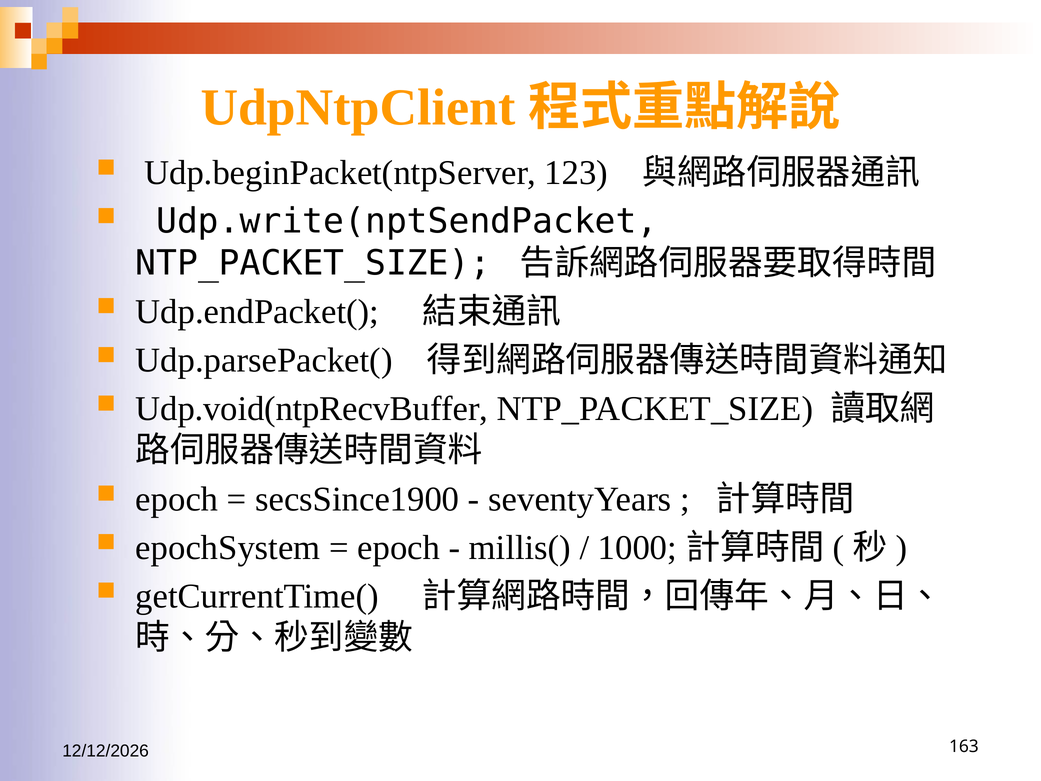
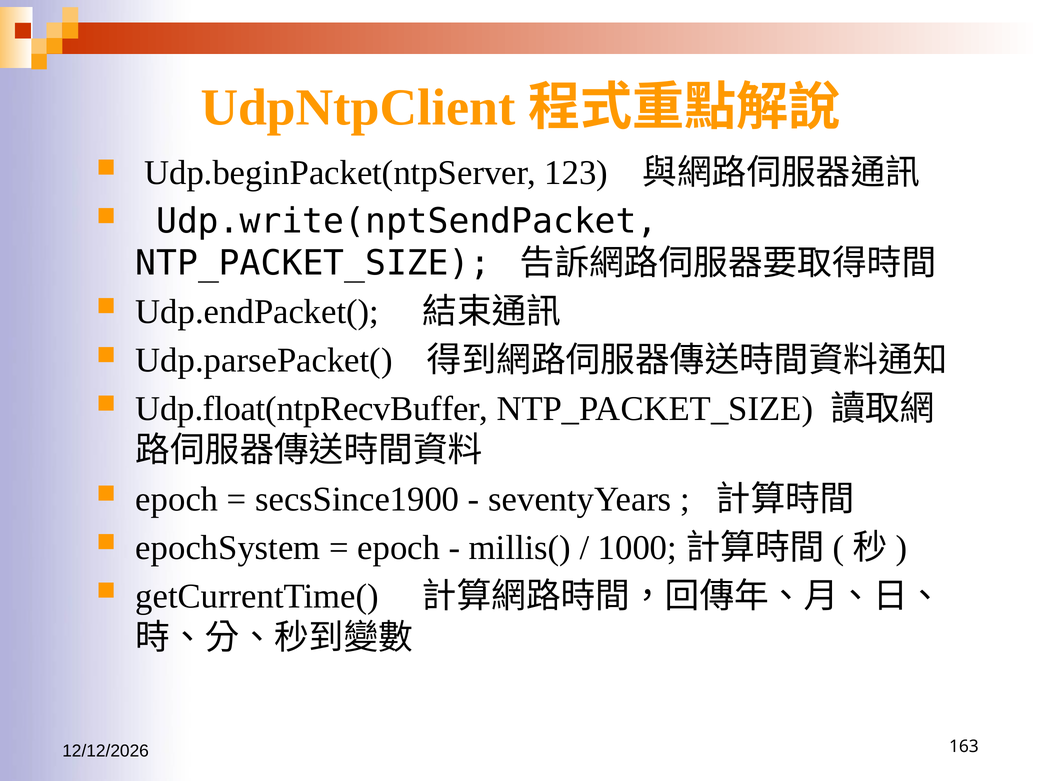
Udp.void(ntpRecvBuffer: Udp.void(ntpRecvBuffer -> Udp.float(ntpRecvBuffer
